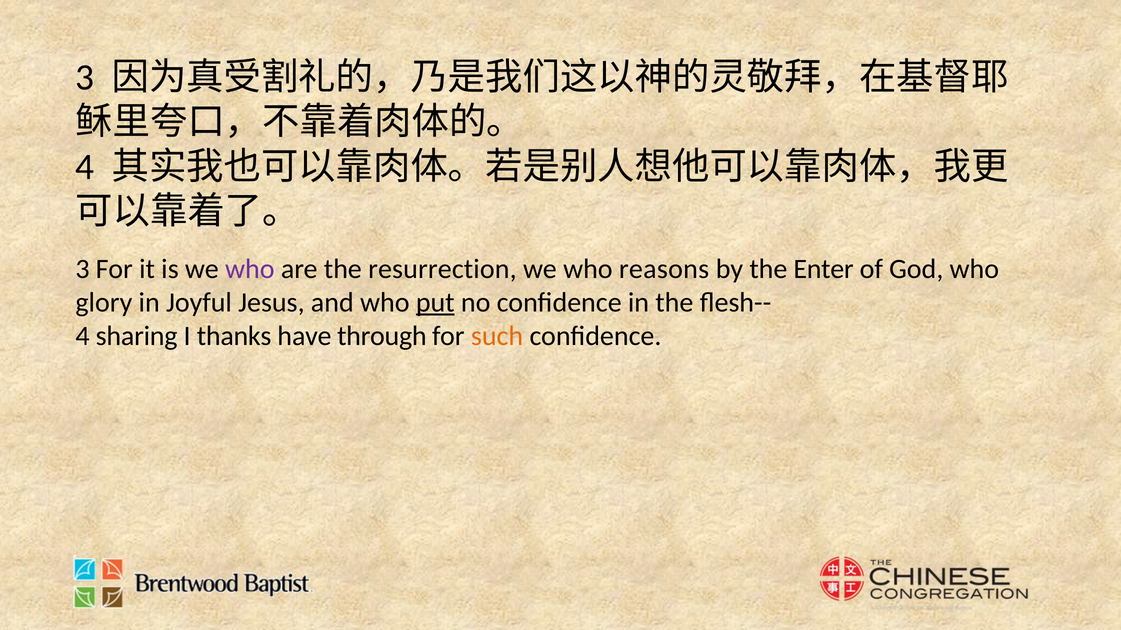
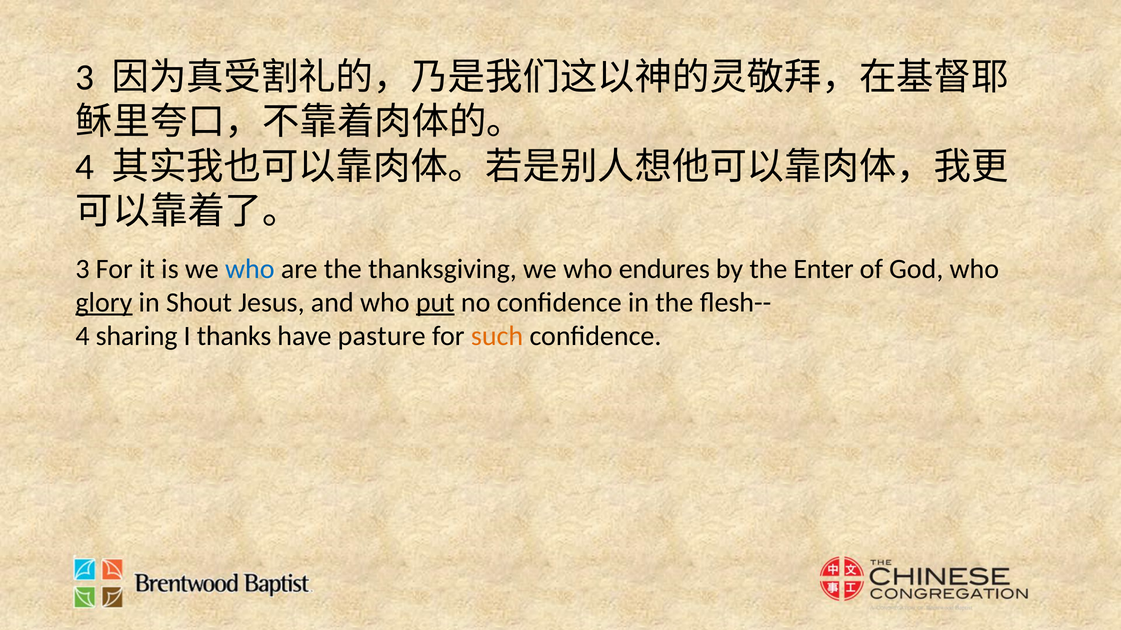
who at (250, 269) colour: purple -> blue
resurrection: resurrection -> thanksgiving
reasons: reasons -> endures
glory underline: none -> present
Joyful: Joyful -> Shout
through: through -> pasture
